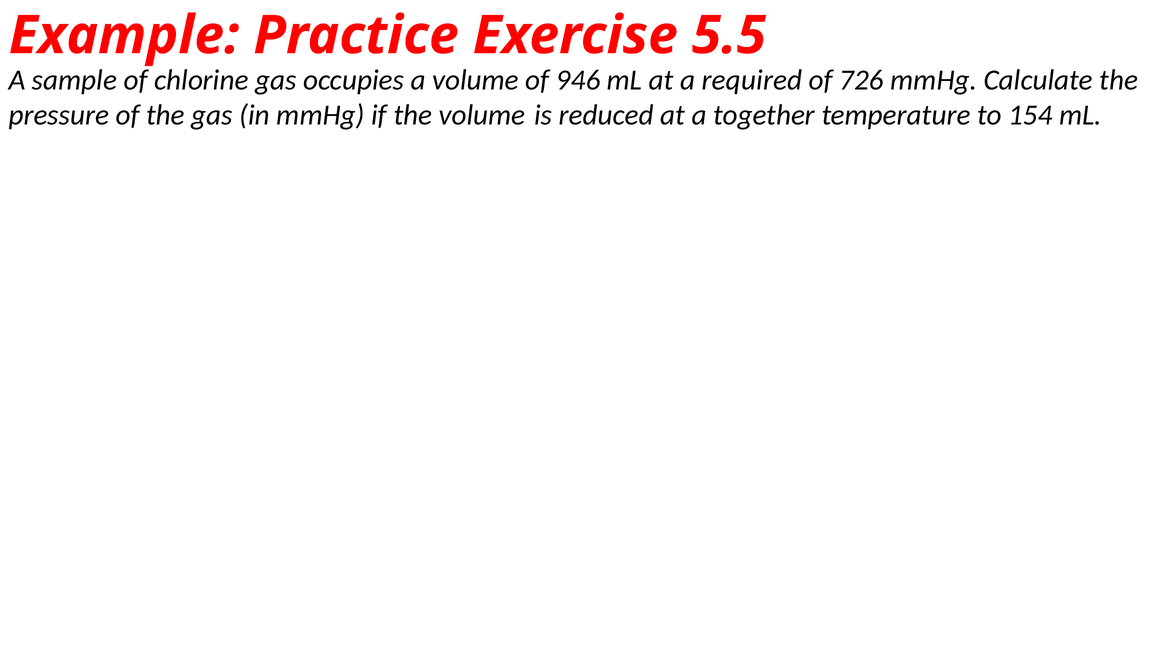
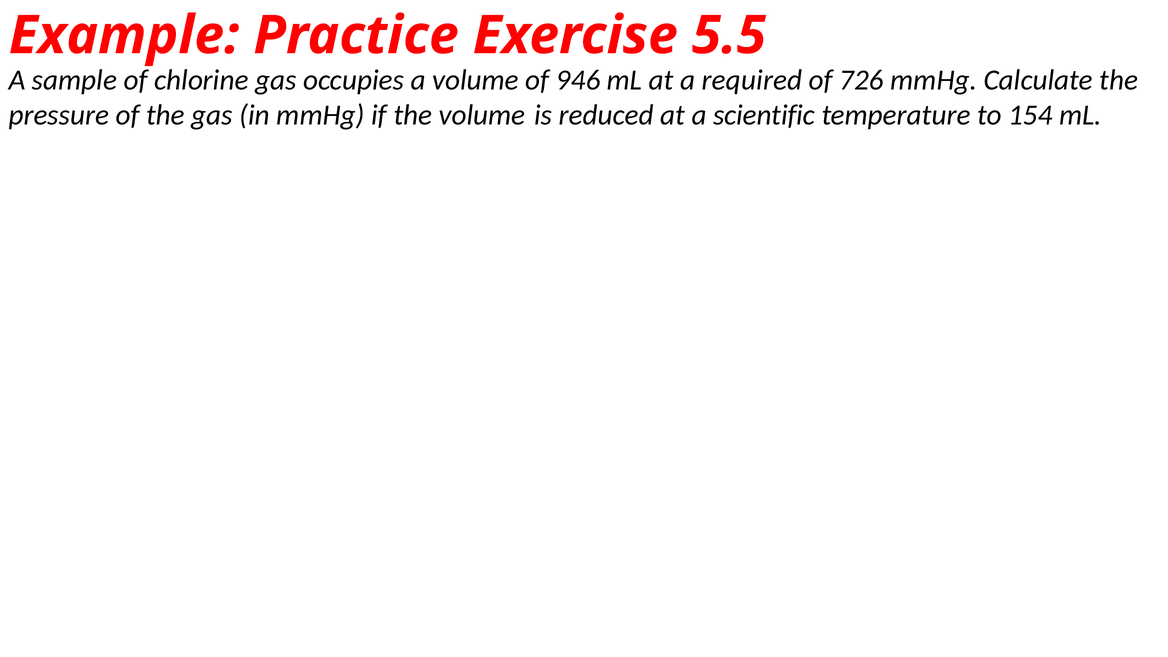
together: together -> scientific
